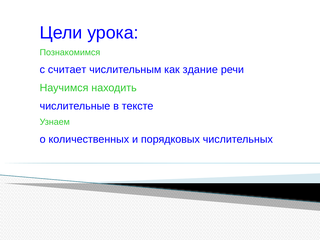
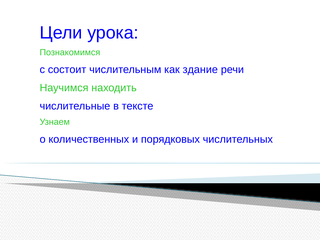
считает: считает -> состоит
